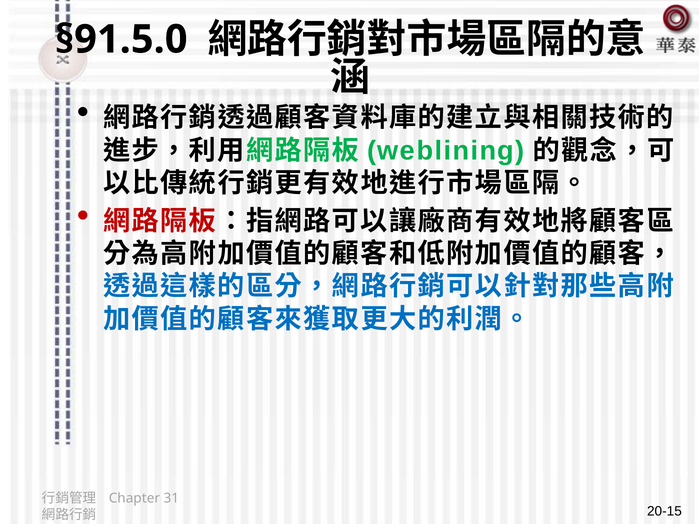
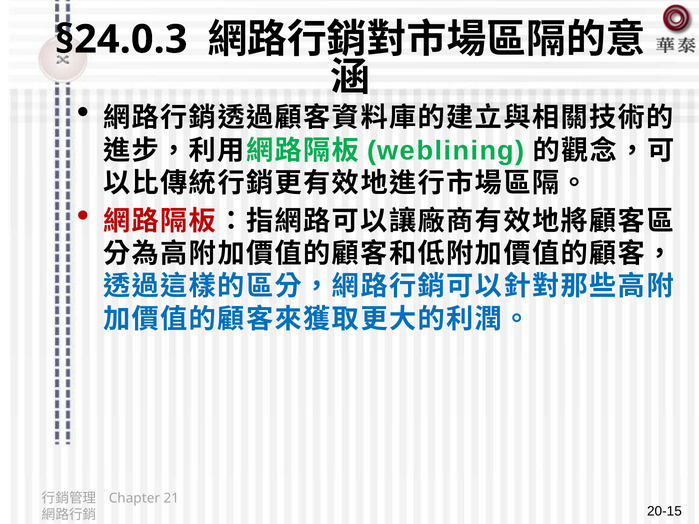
§91.5.0: §91.5.0 -> §24.0.3
31: 31 -> 21
